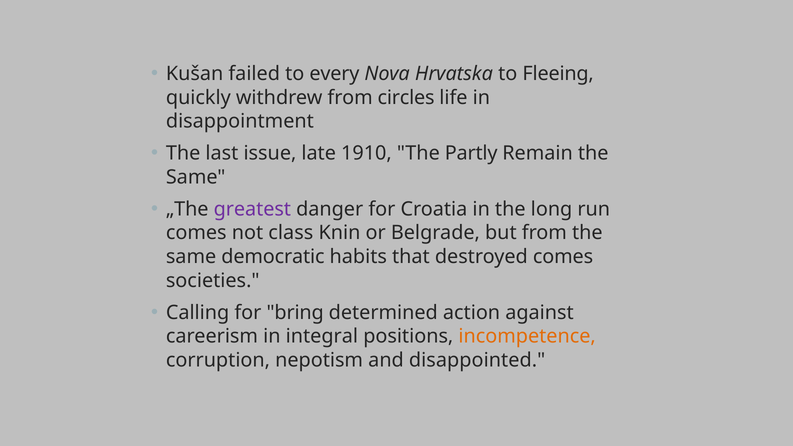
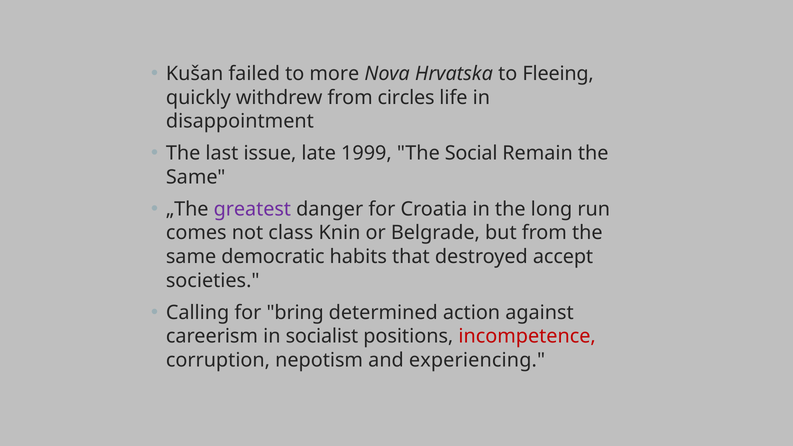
every: every -> more
1910: 1910 -> 1999
Partly: Partly -> Social
destroyed comes: comes -> accept
integral: integral -> socialist
incompetence colour: orange -> red
disappointed: disappointed -> experiencing
